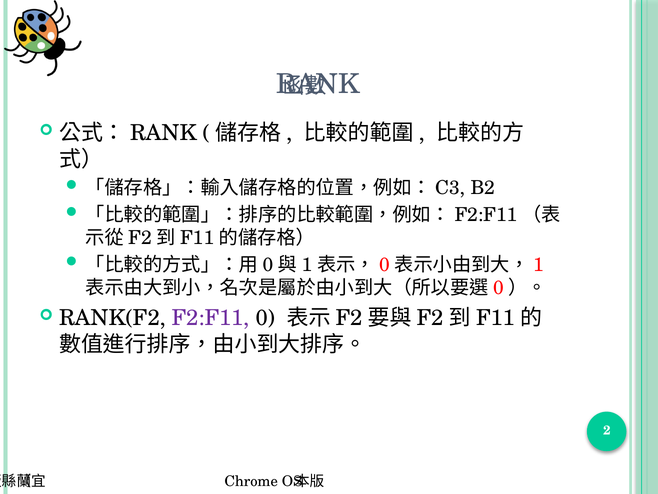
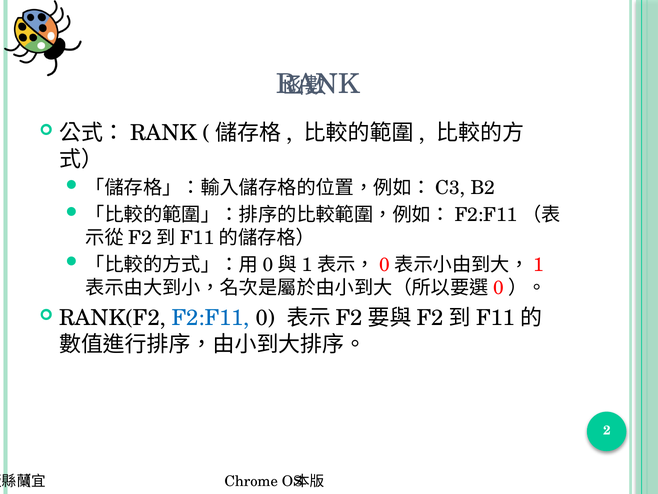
F2:F11 colour: purple -> blue
